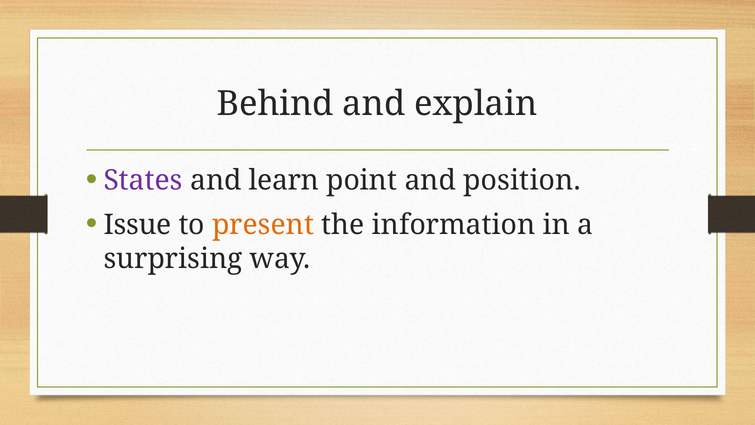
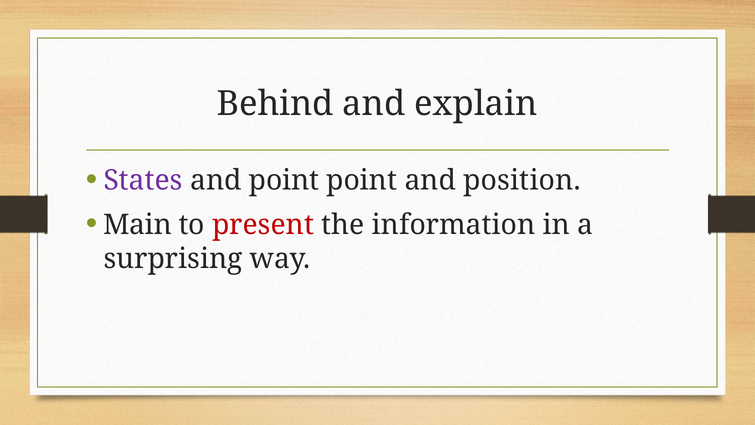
and learn: learn -> point
Issue: Issue -> Main
present colour: orange -> red
